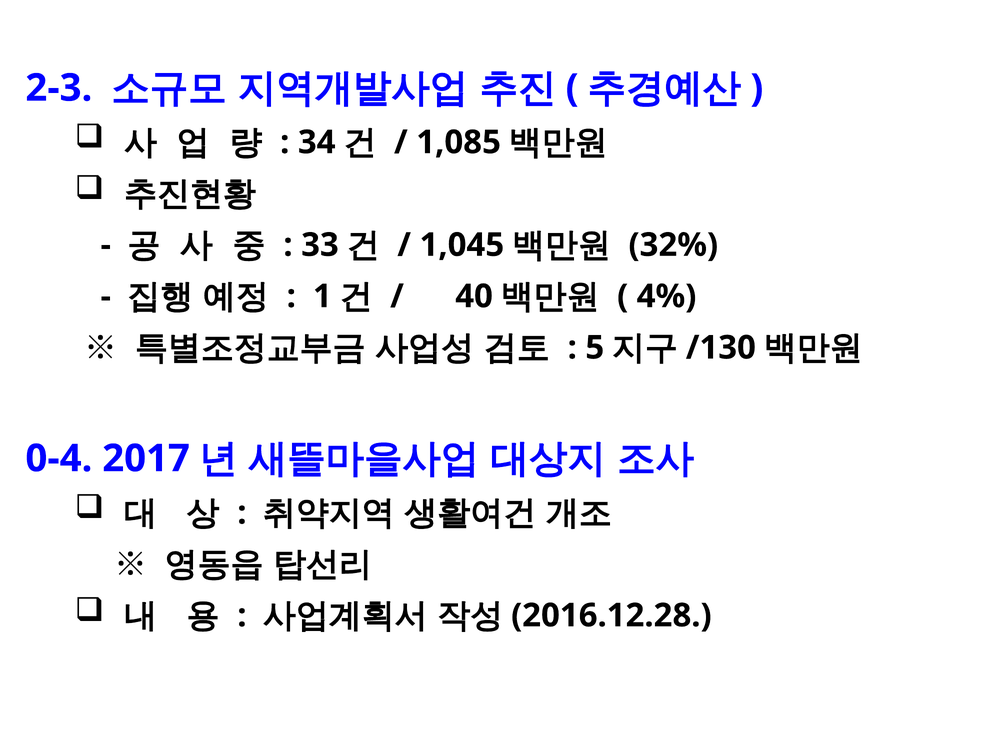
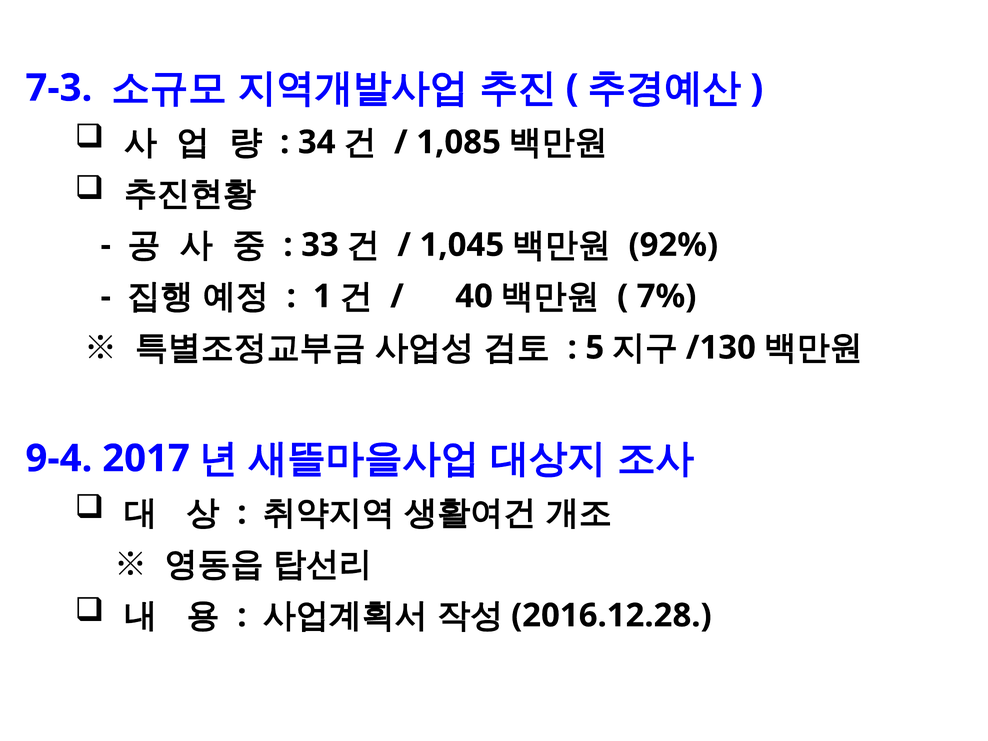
2-3: 2-3 -> 7-3
32%: 32% -> 92%
4%: 4% -> 7%
0-4: 0-4 -> 9-4
